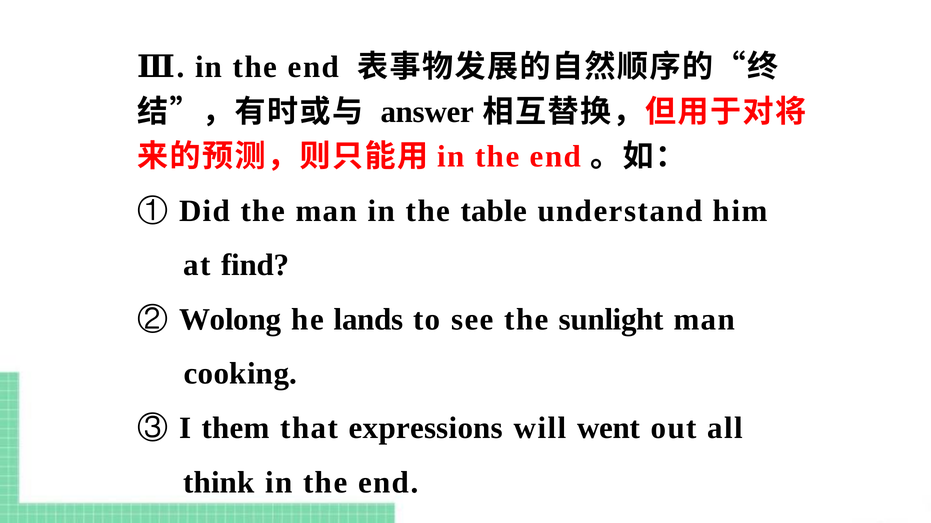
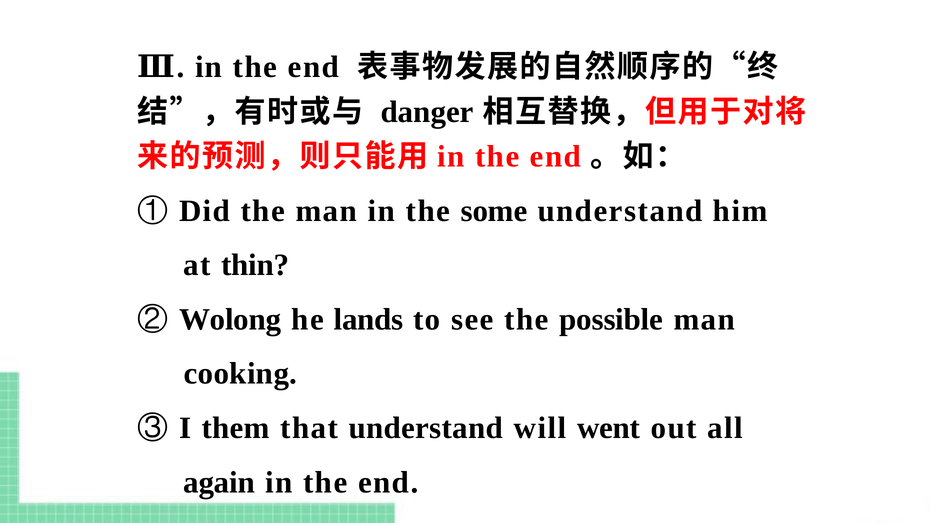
answer: answer -> danger
table: table -> some
find: find -> thin
sunlight: sunlight -> possible
that expressions: expressions -> understand
think: think -> again
